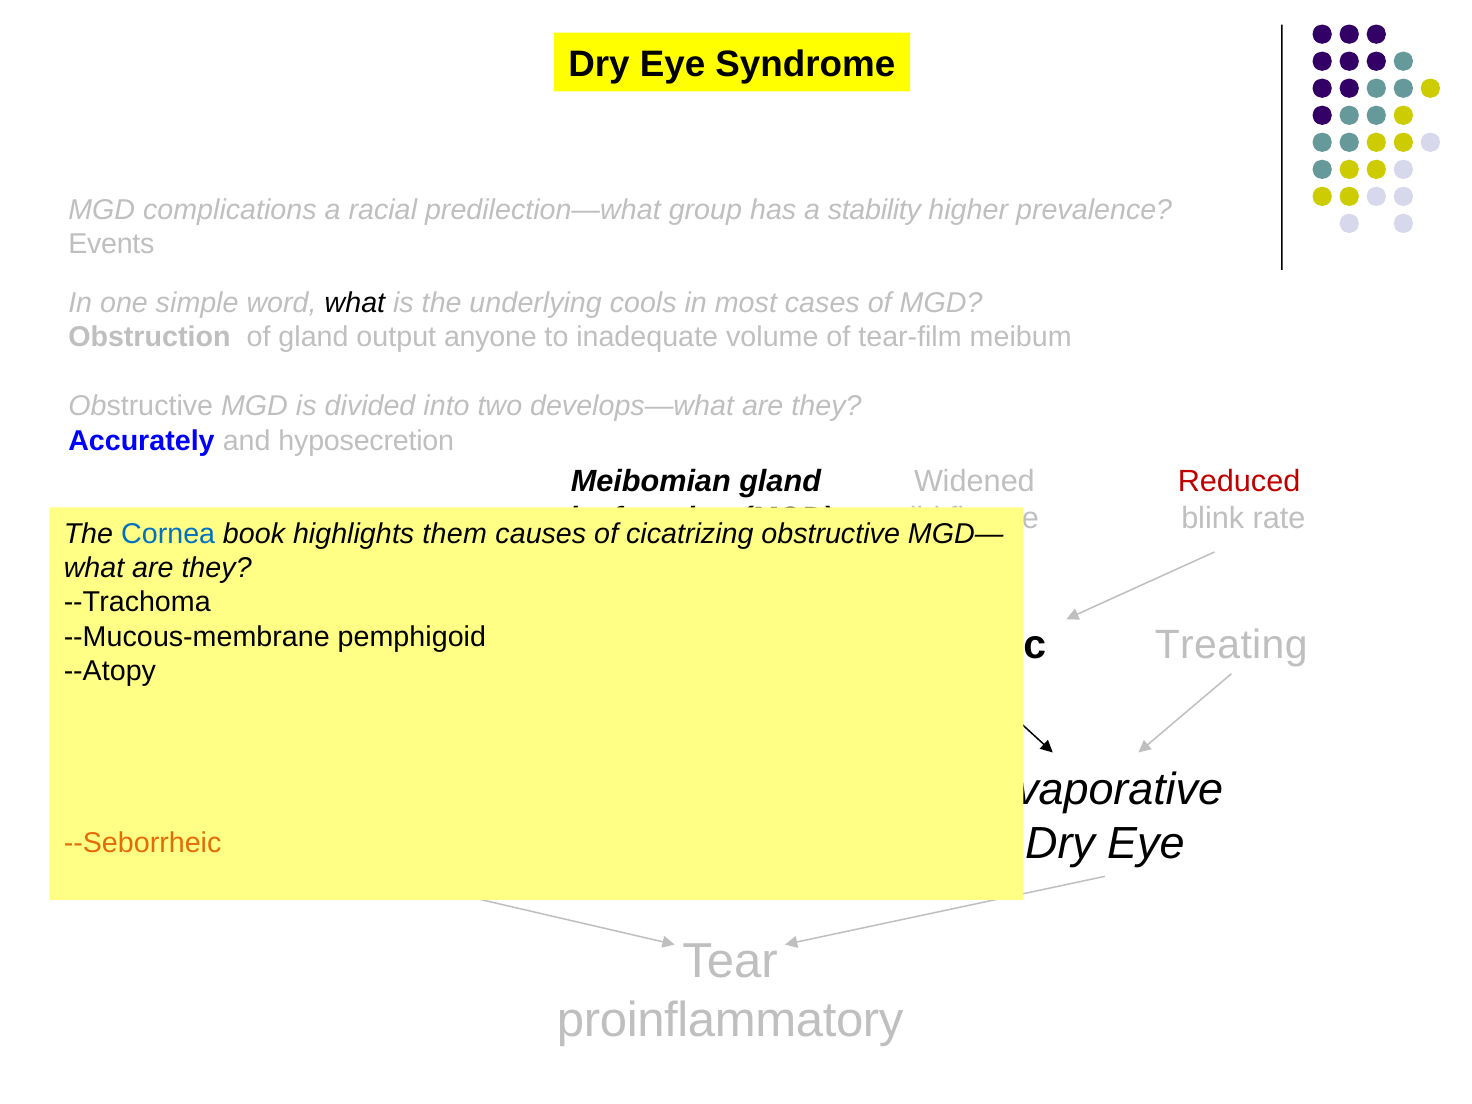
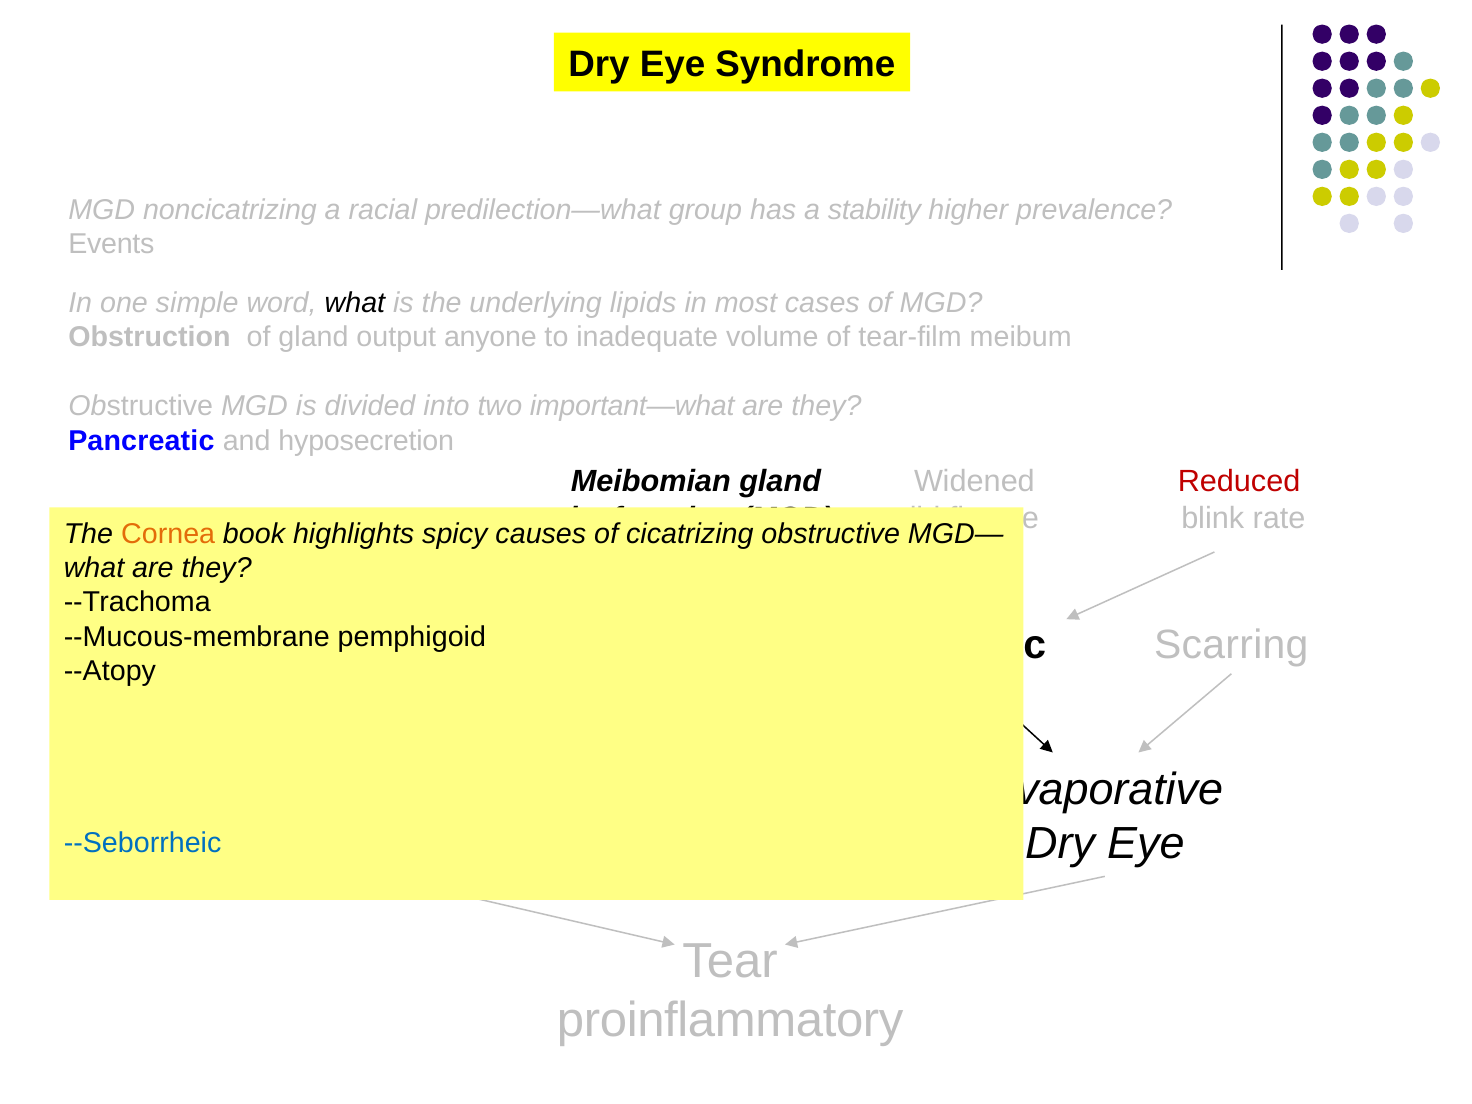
MGD complications: complications -> noncicatrizing
cools: cools -> lipids
develops—what: develops—what -> important—what
Accurately: Accurately -> Pancreatic
Cornea colour: blue -> orange
them: them -> spicy
Treating: Treating -> Scarring
--Seborrheic colour: orange -> blue
